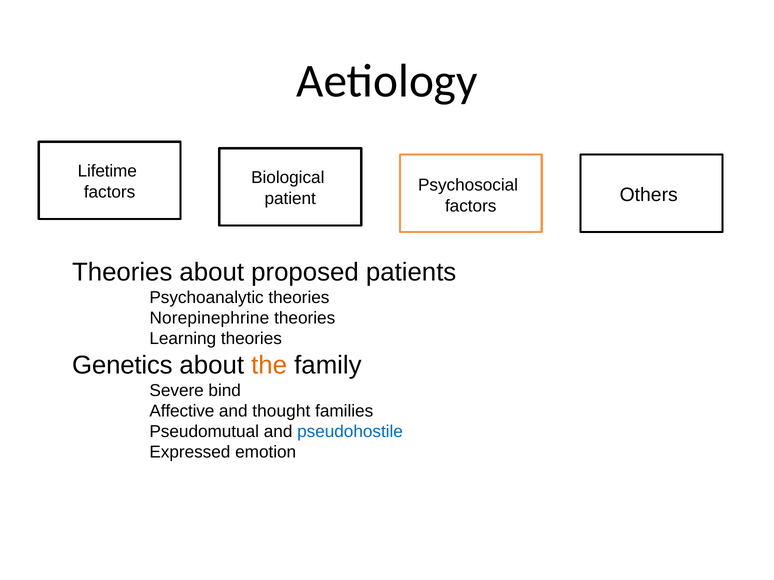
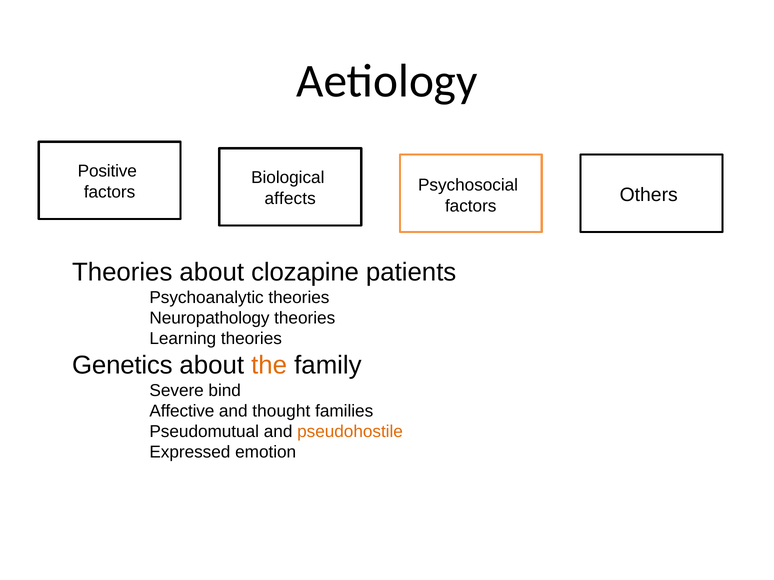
Lifetime: Lifetime -> Positive
patient: patient -> affects
proposed: proposed -> clozapine
Norepinephrine: Norepinephrine -> Neuropathology
pseudohostile colour: blue -> orange
